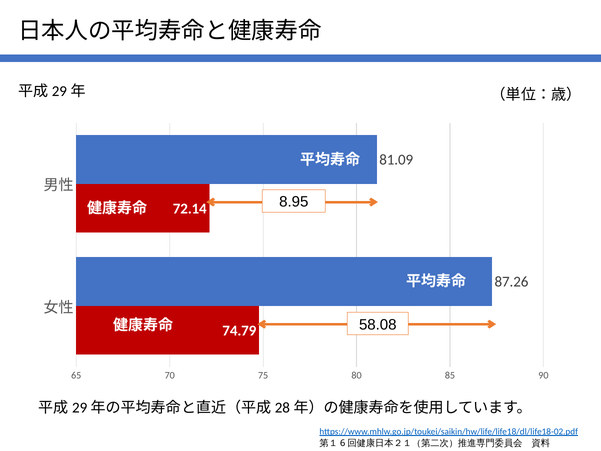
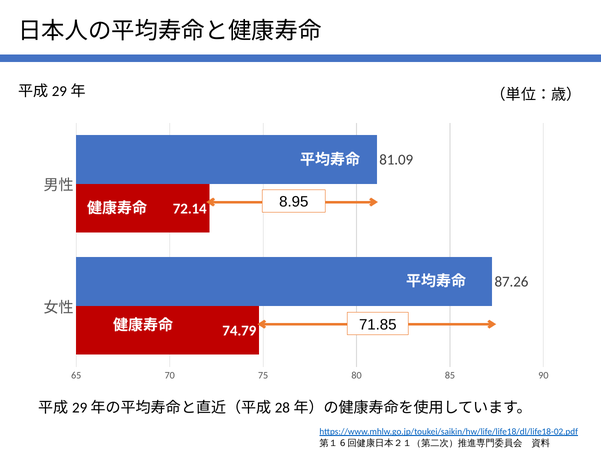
58.08: 58.08 -> 71.85
